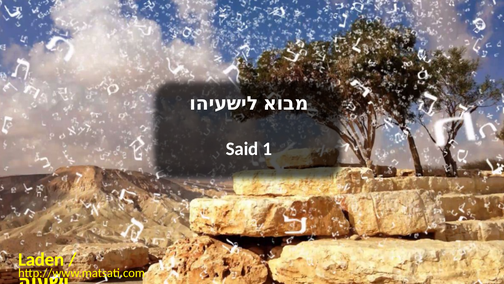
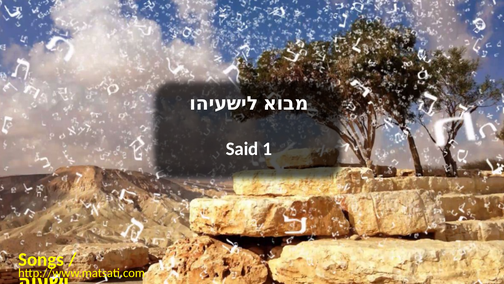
Laden: Laden -> Songs
